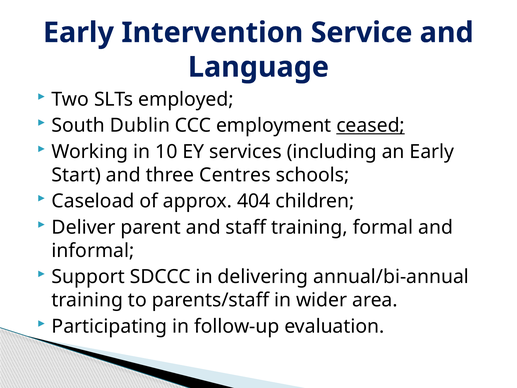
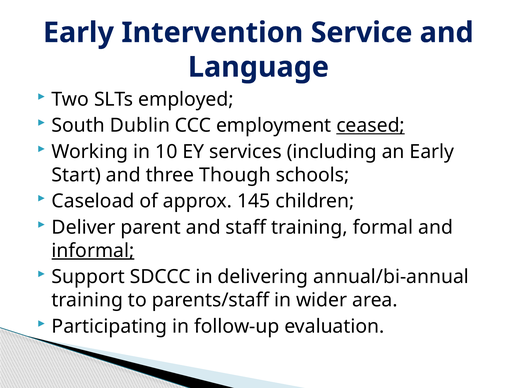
Centres: Centres -> Though
404: 404 -> 145
informal underline: none -> present
